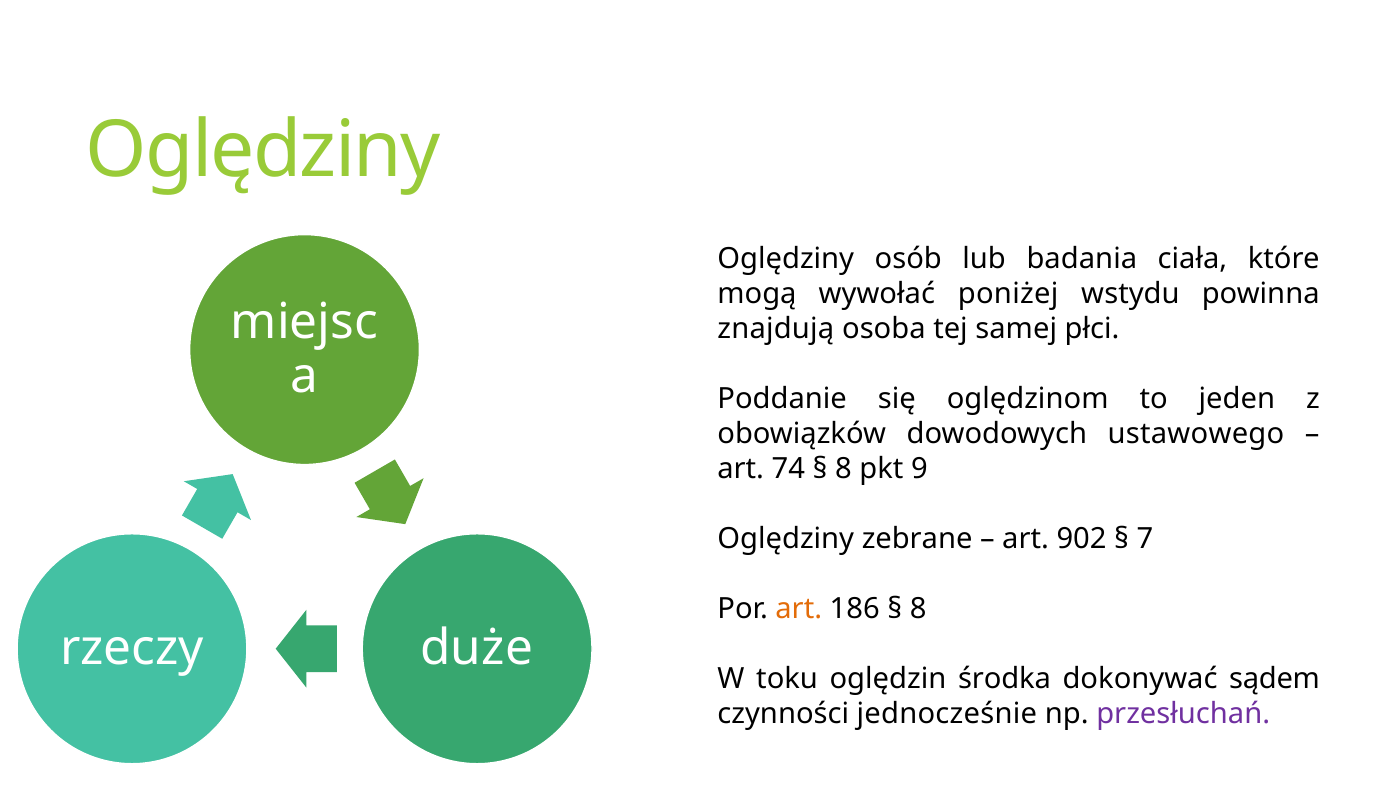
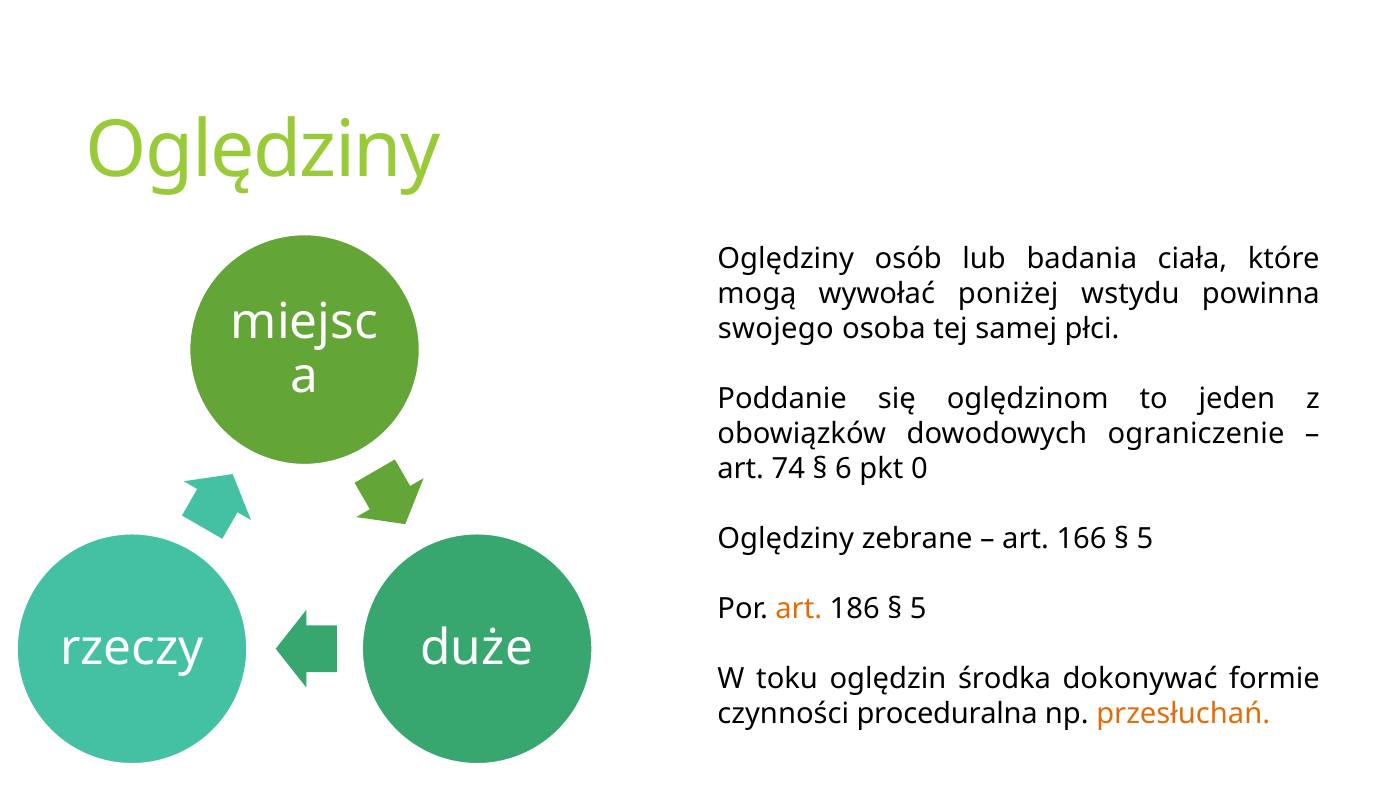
znajdują: znajdują -> swojego
ustawowego: ustawowego -> ograniczenie
8 at (843, 469): 8 -> 6
9: 9 -> 0
902: 902 -> 166
7 at (1145, 539): 7 -> 5
8 at (918, 609): 8 -> 5
sądem: sądem -> formie
jednocześnie: jednocześnie -> proceduralna
przesłuchań colour: purple -> orange
